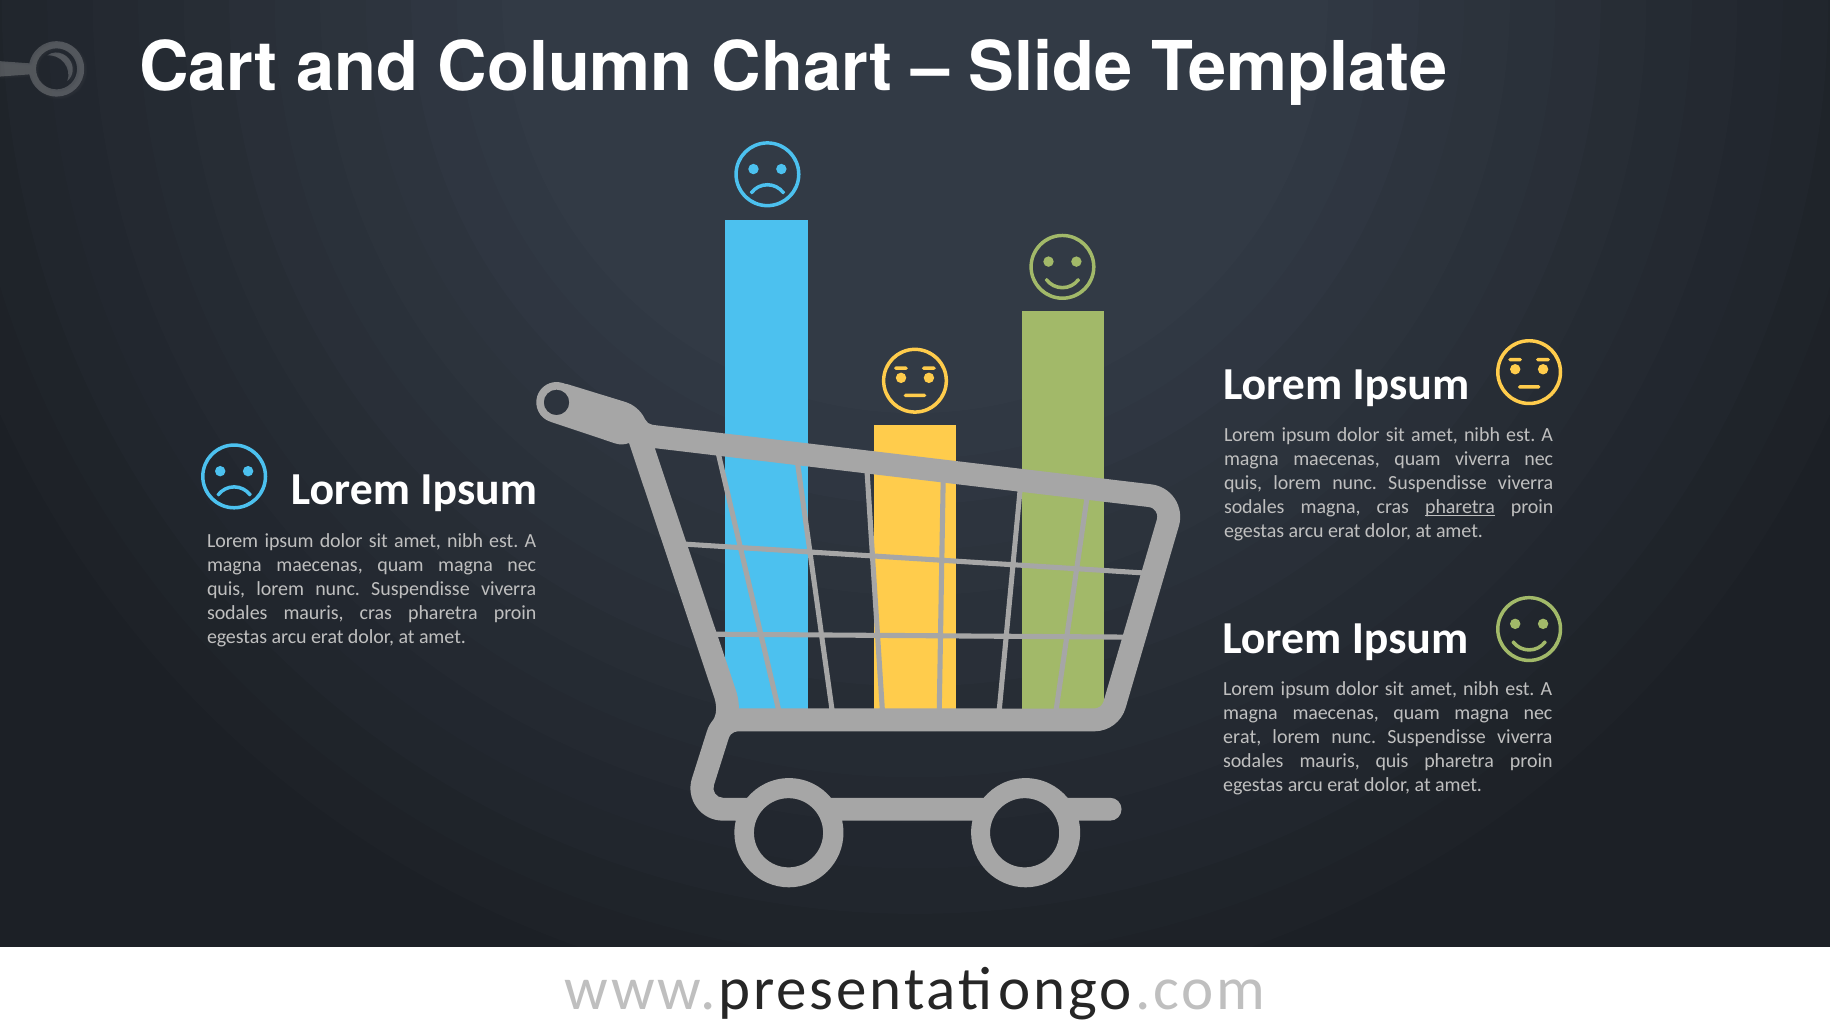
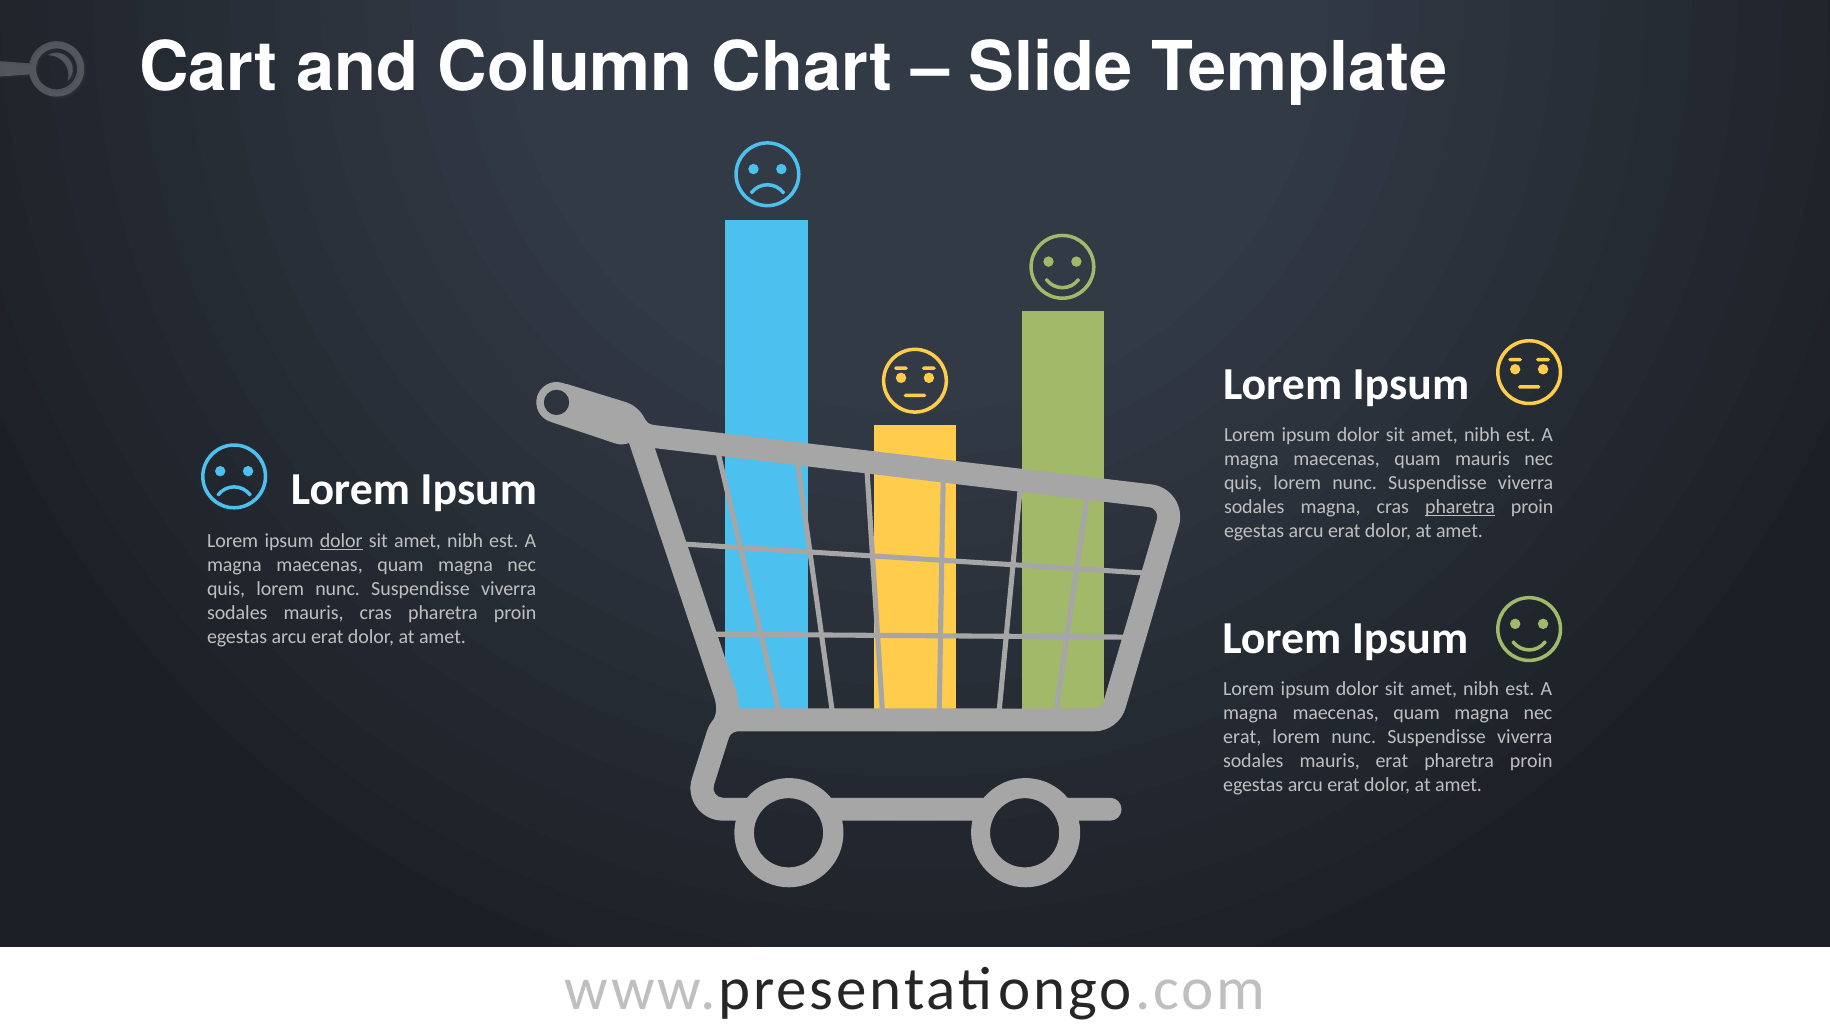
quam viverra: viverra -> mauris
dolor at (341, 540) underline: none -> present
mauris quis: quis -> erat
